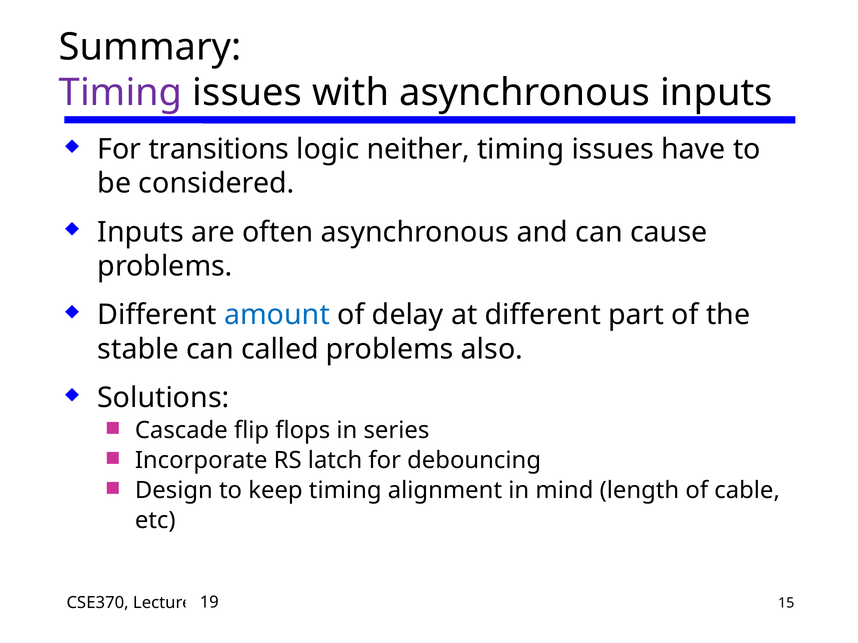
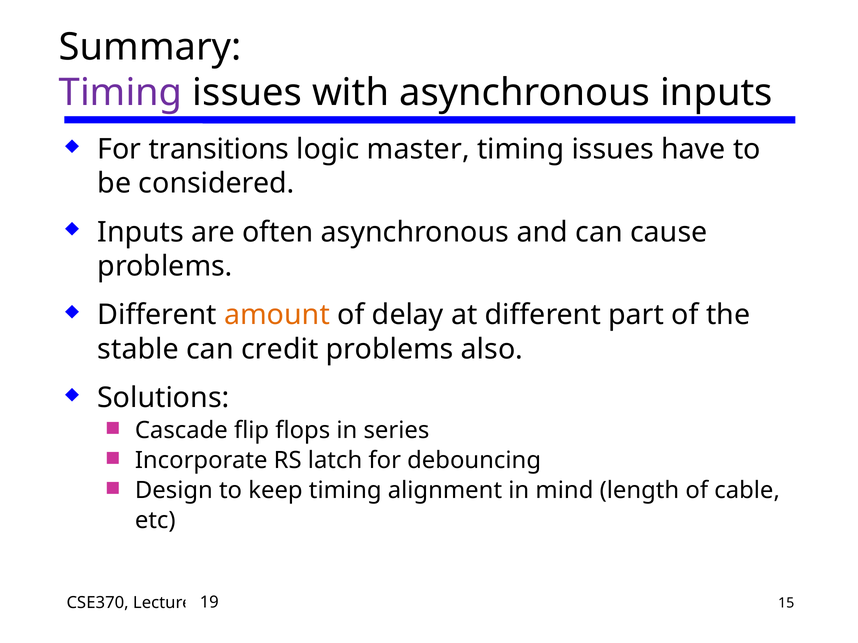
neither: neither -> master
amount colour: blue -> orange
called: called -> credit
